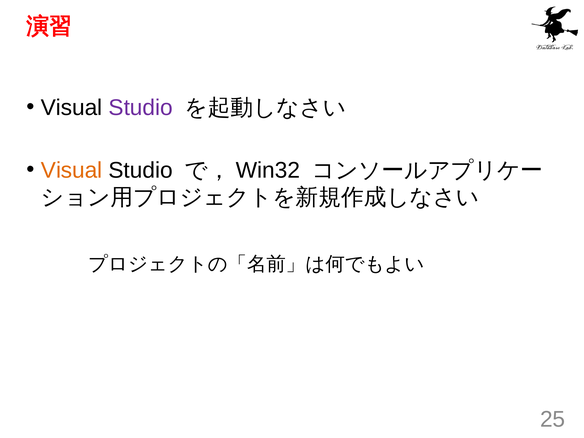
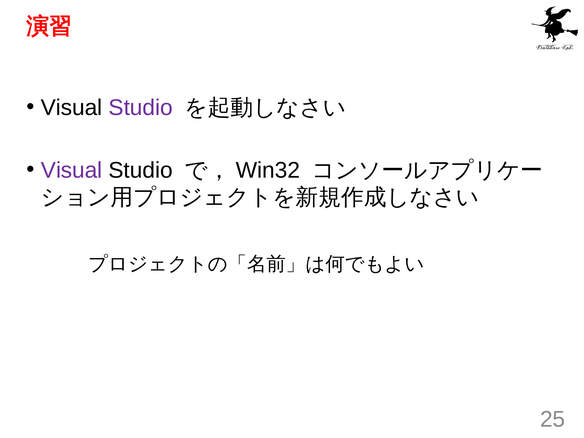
Visual at (72, 170) colour: orange -> purple
